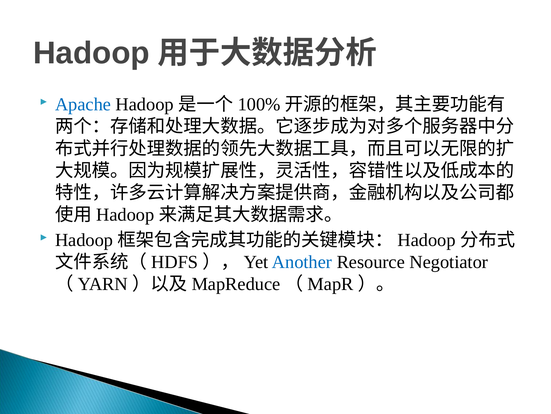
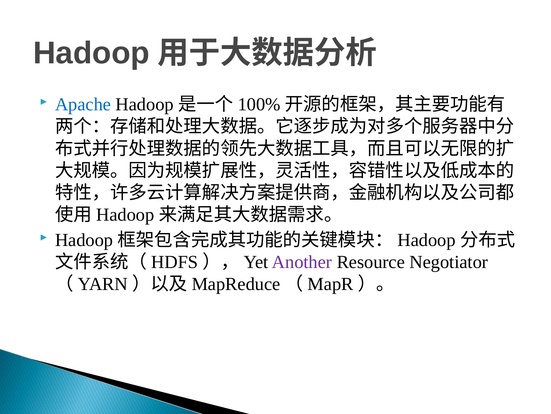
Another colour: blue -> purple
